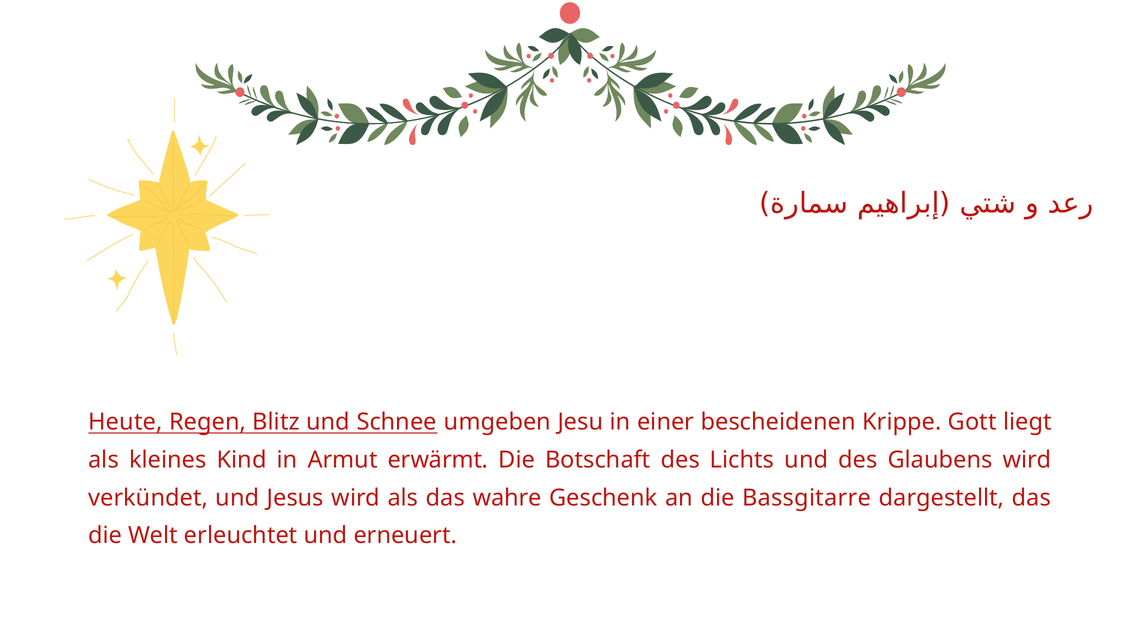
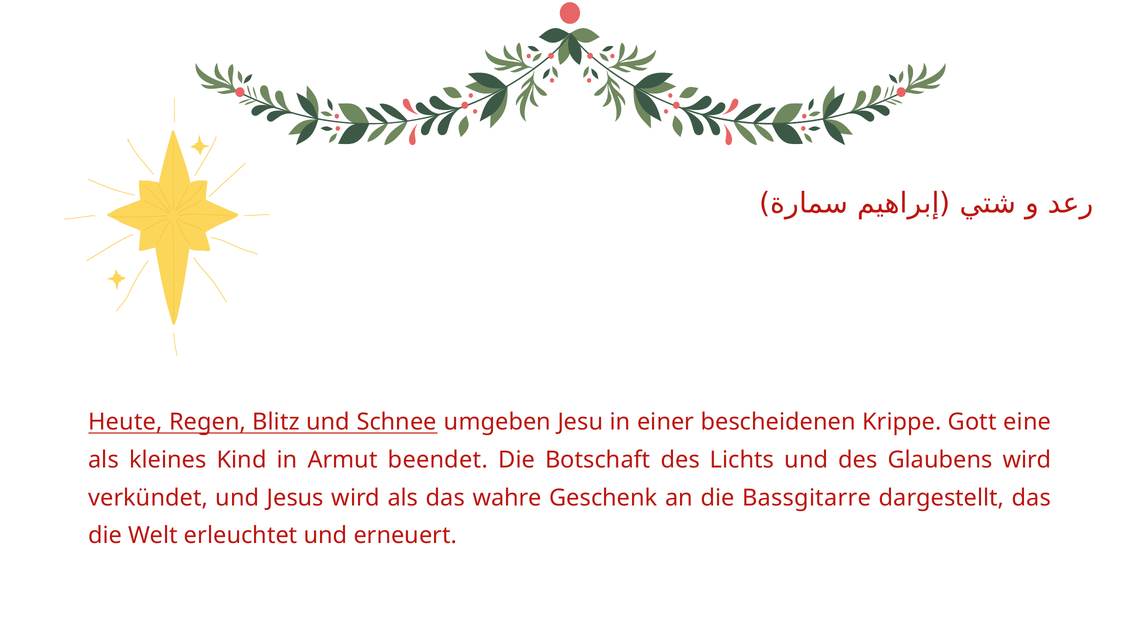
liegt: liegt -> eine
erwärmt: erwärmt -> beendet
